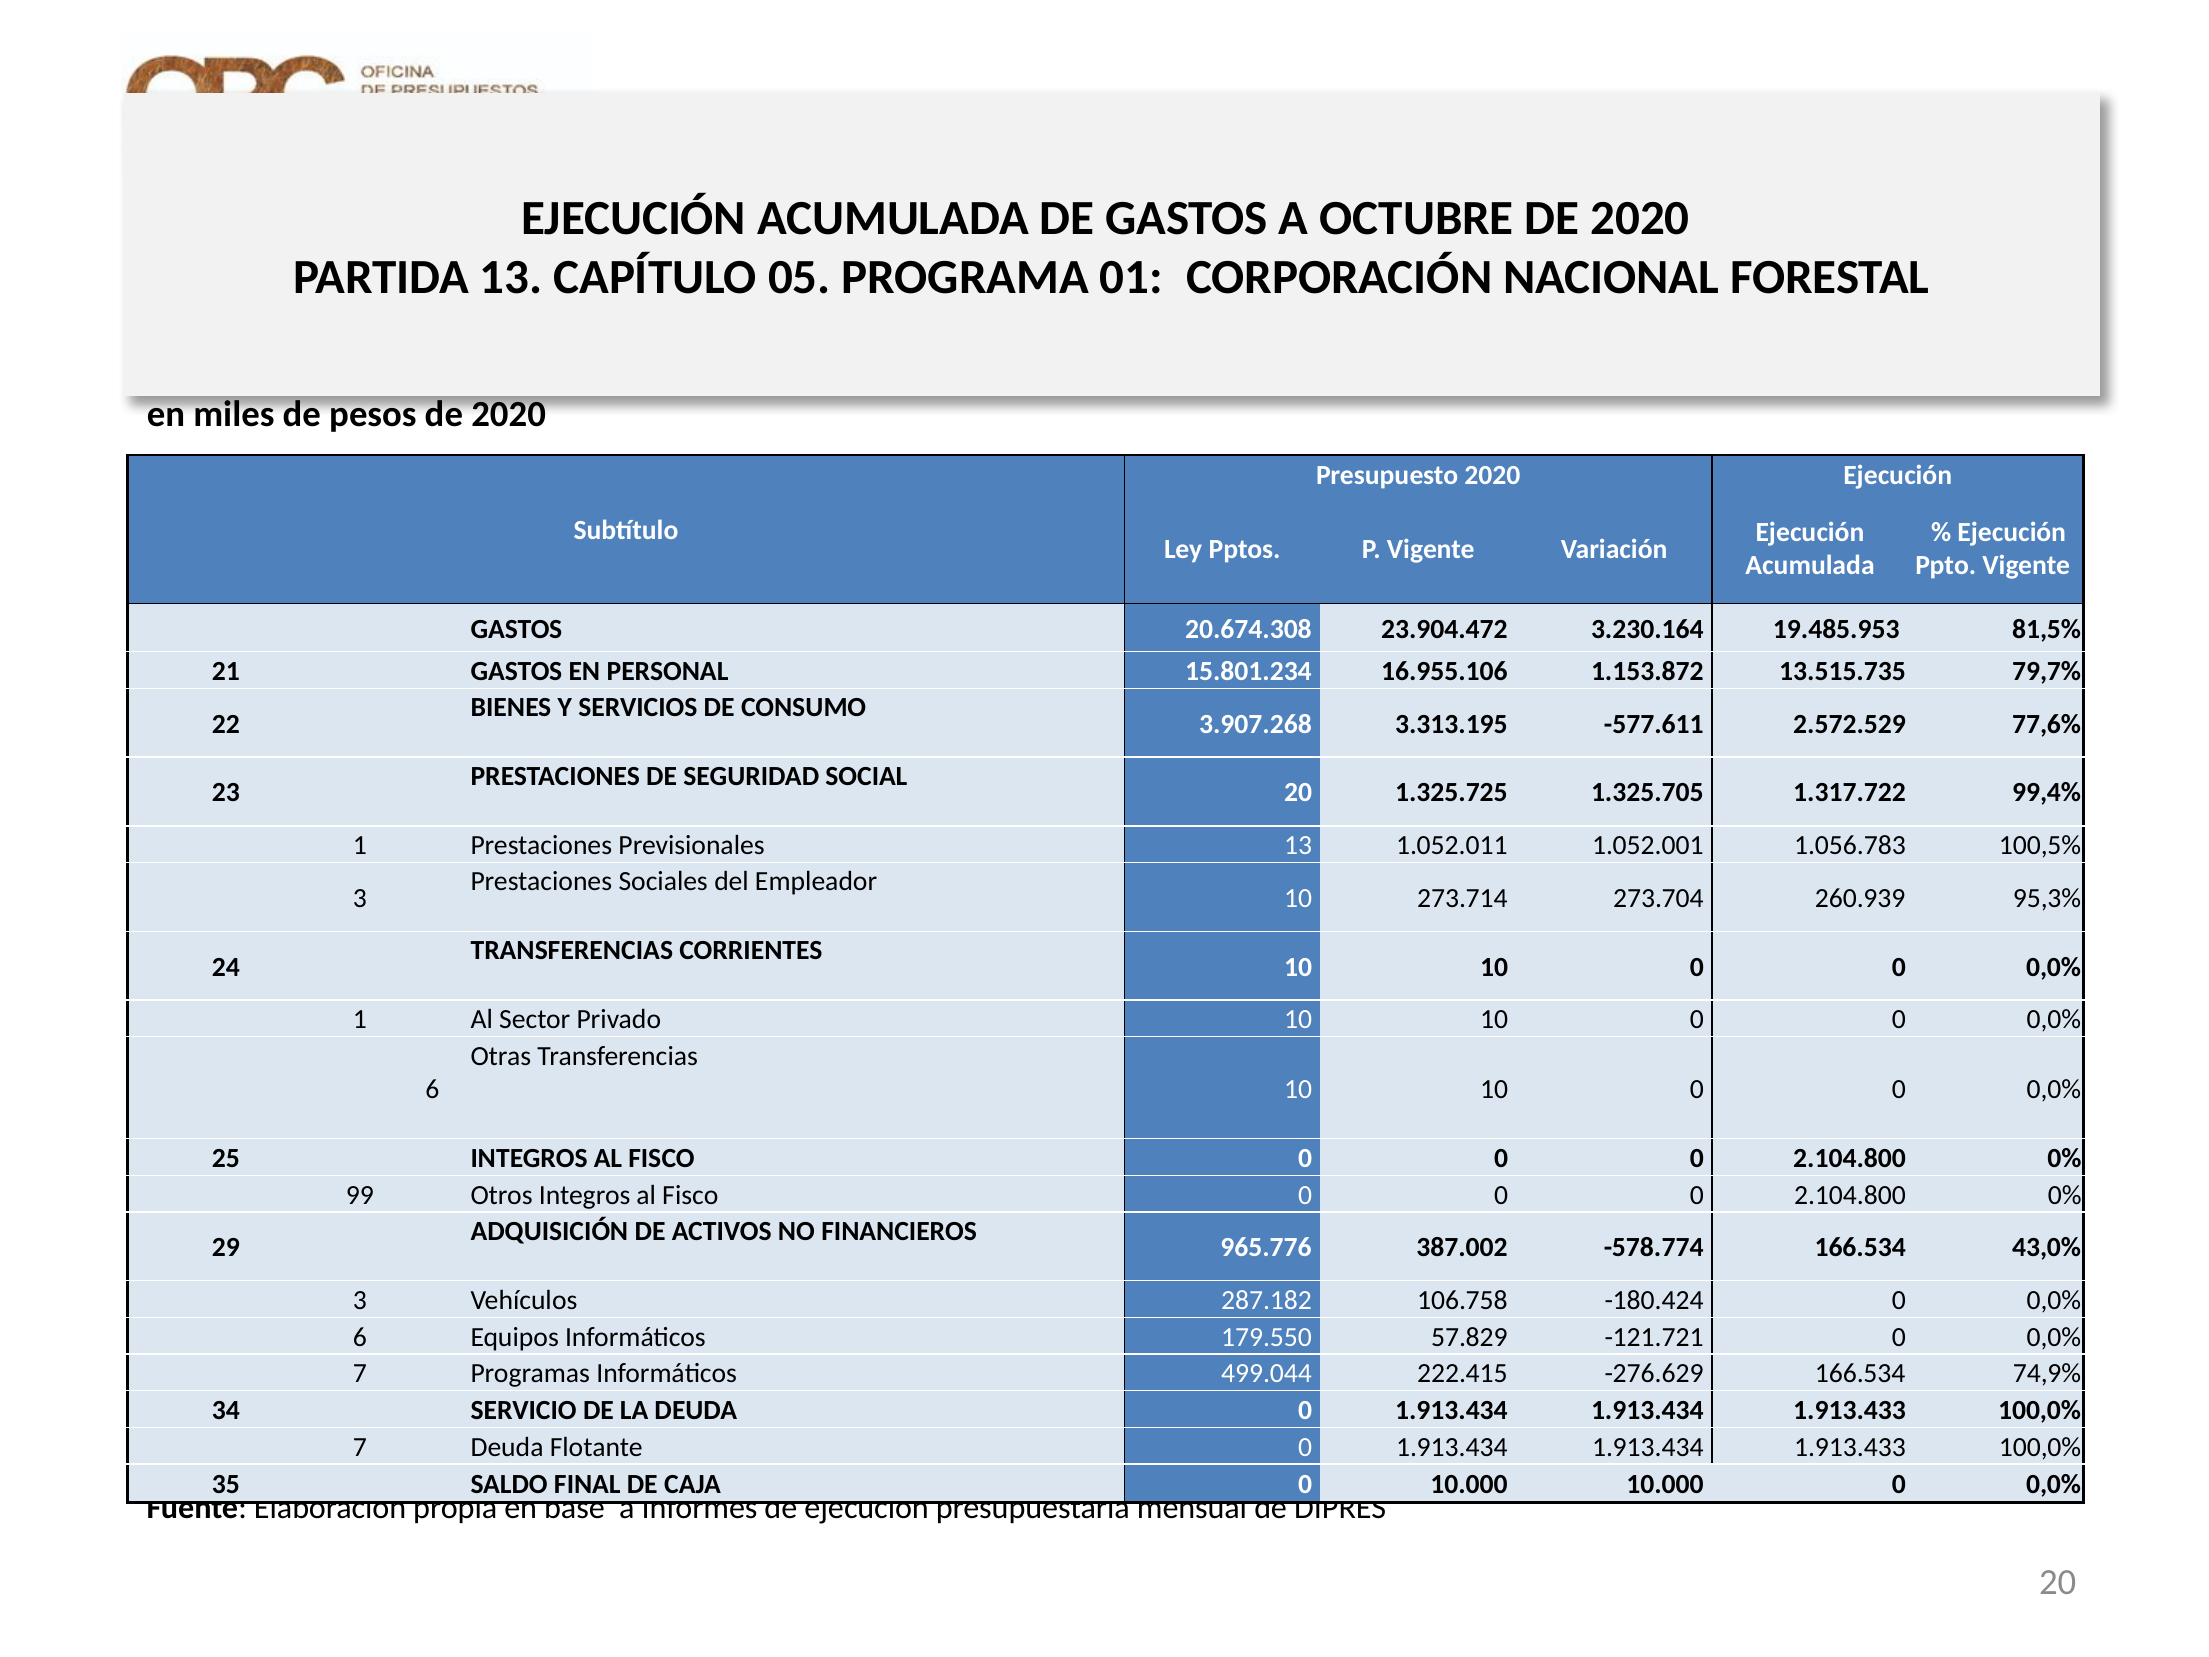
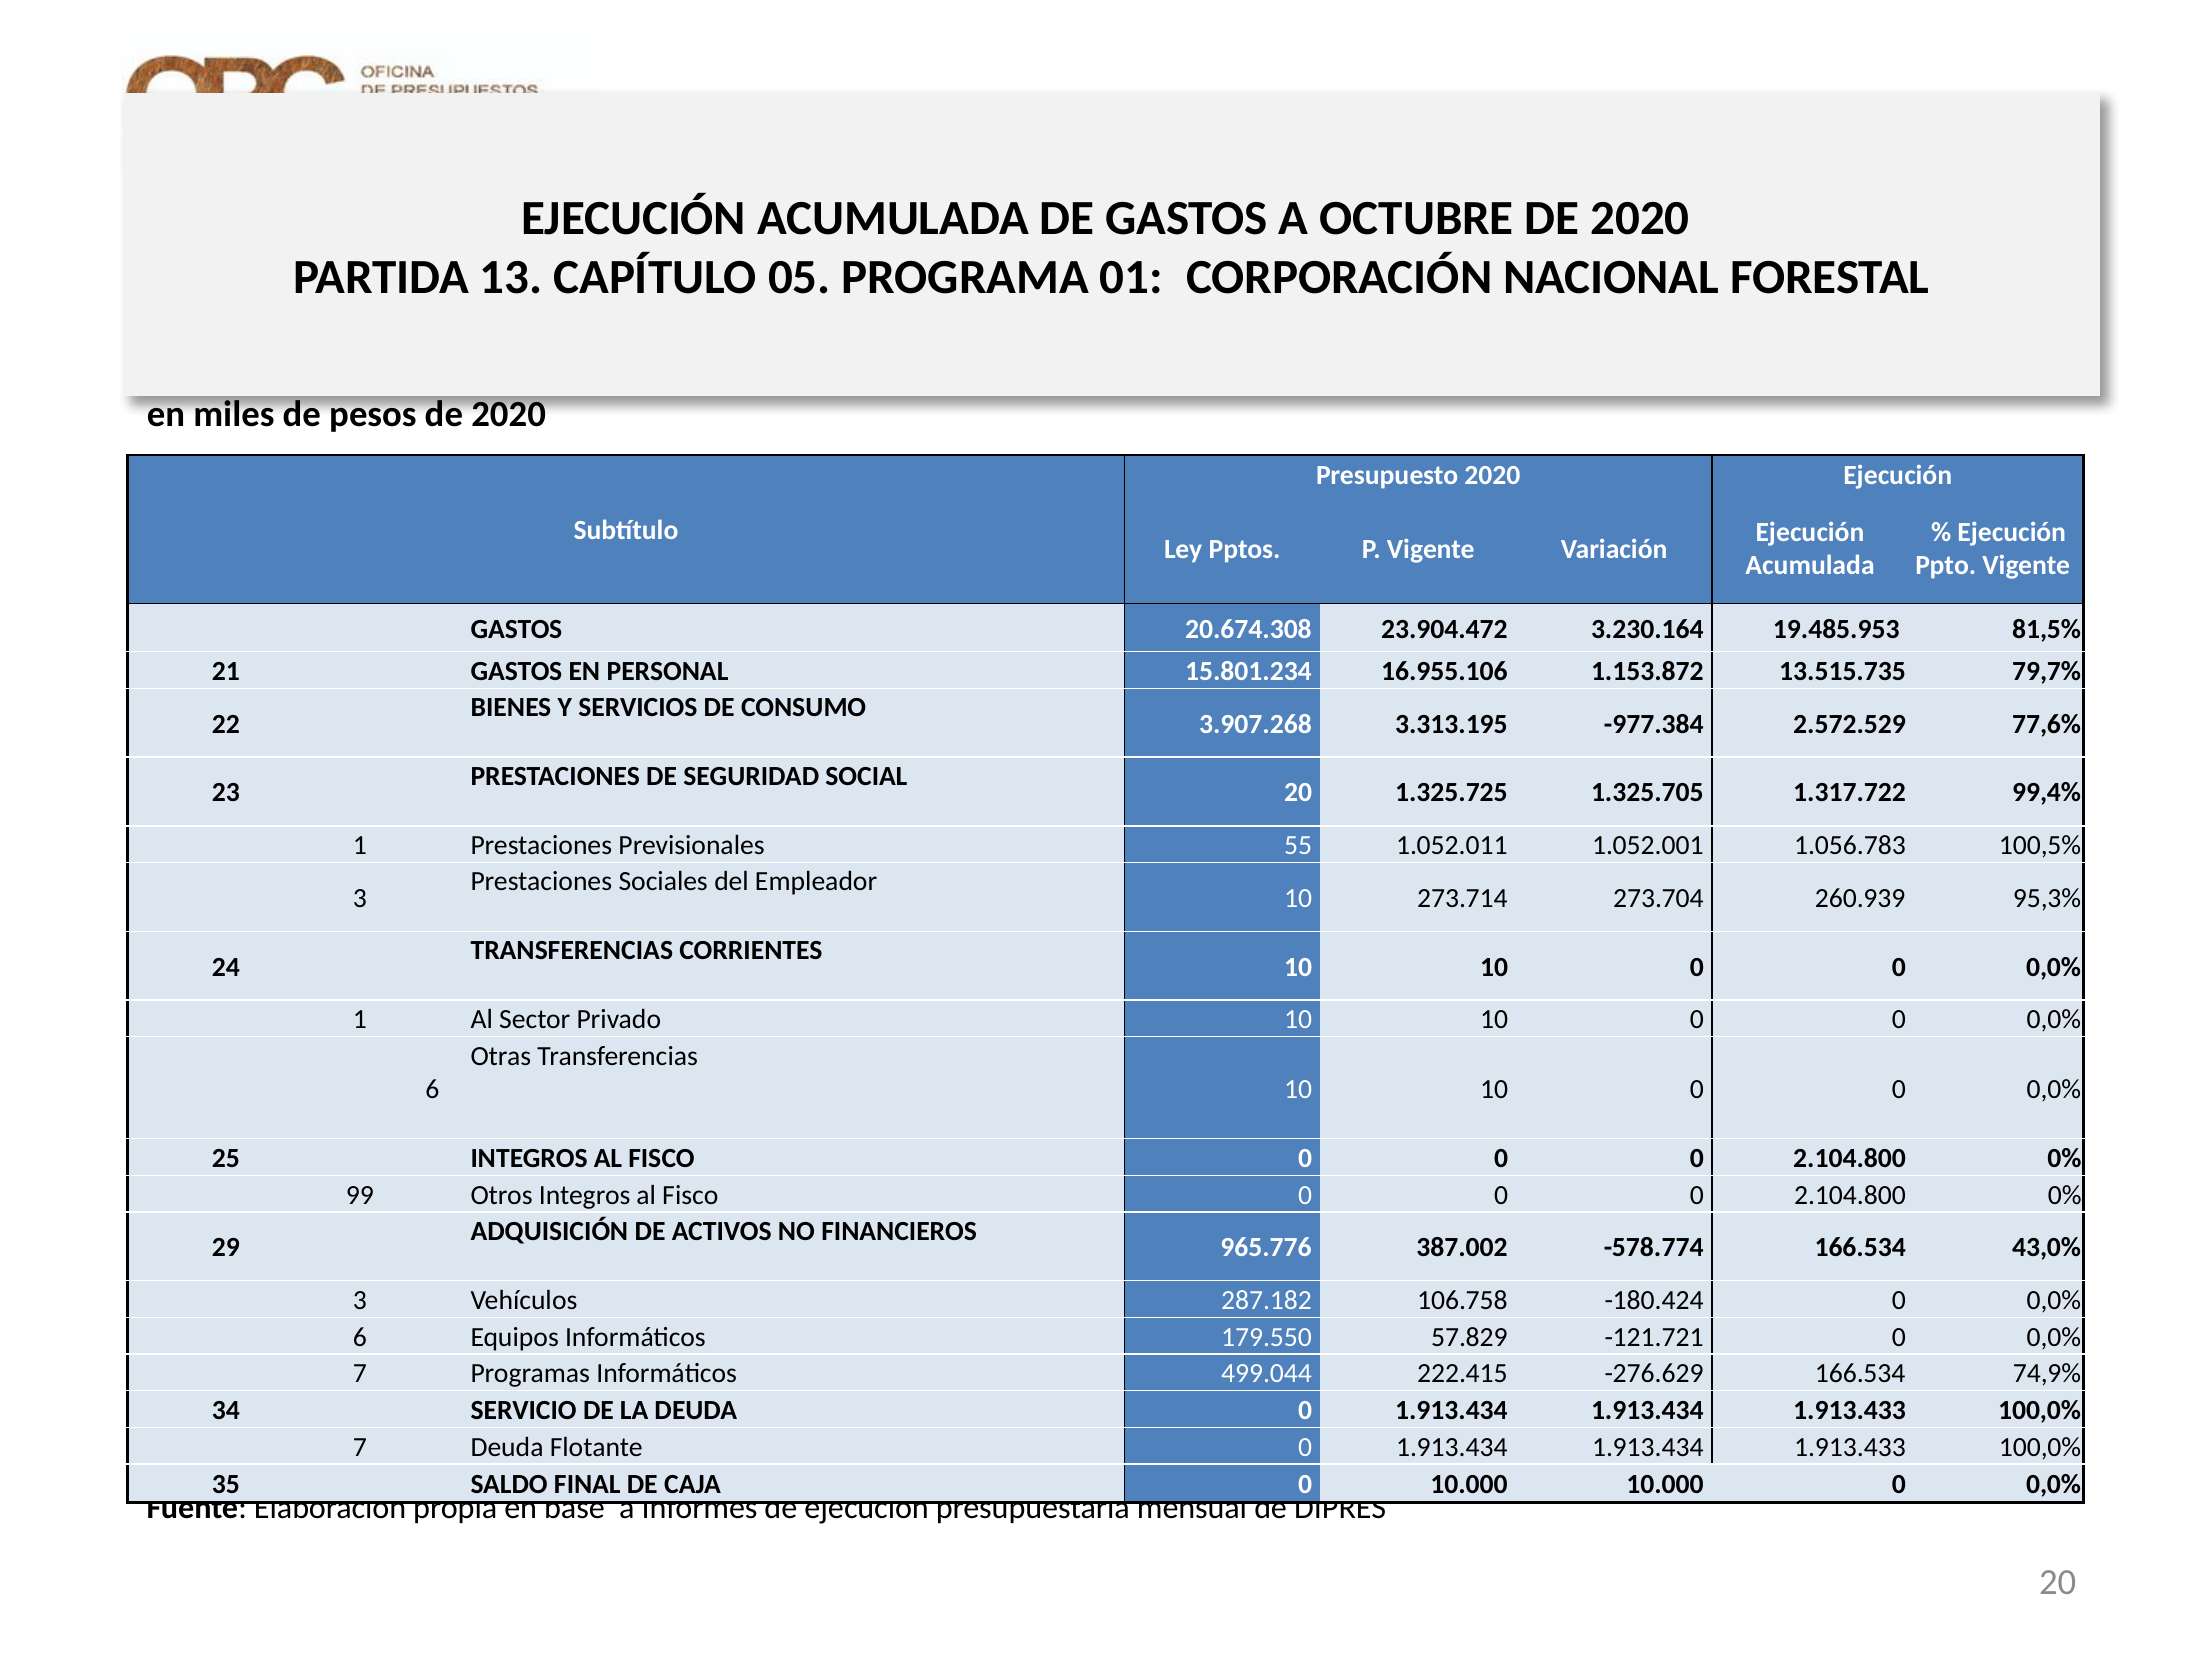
-577.611: -577.611 -> -977.384
Previsionales 13: 13 -> 55
